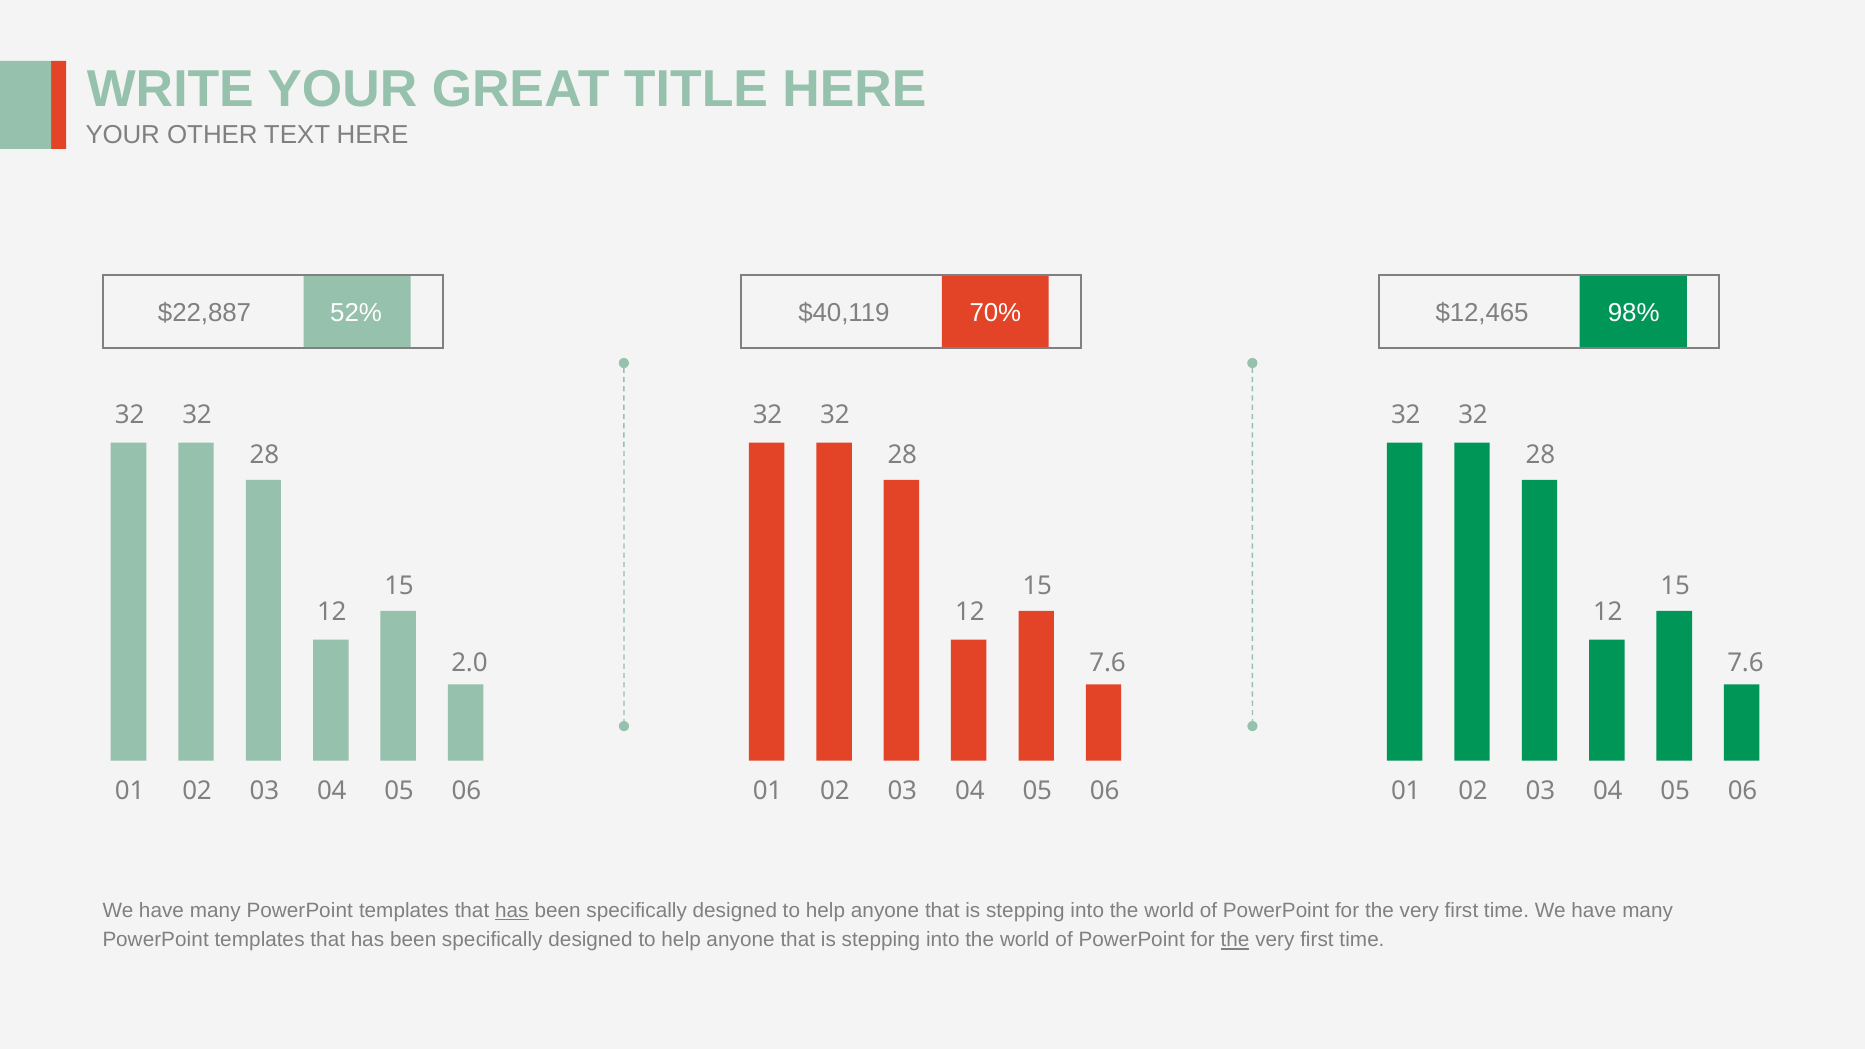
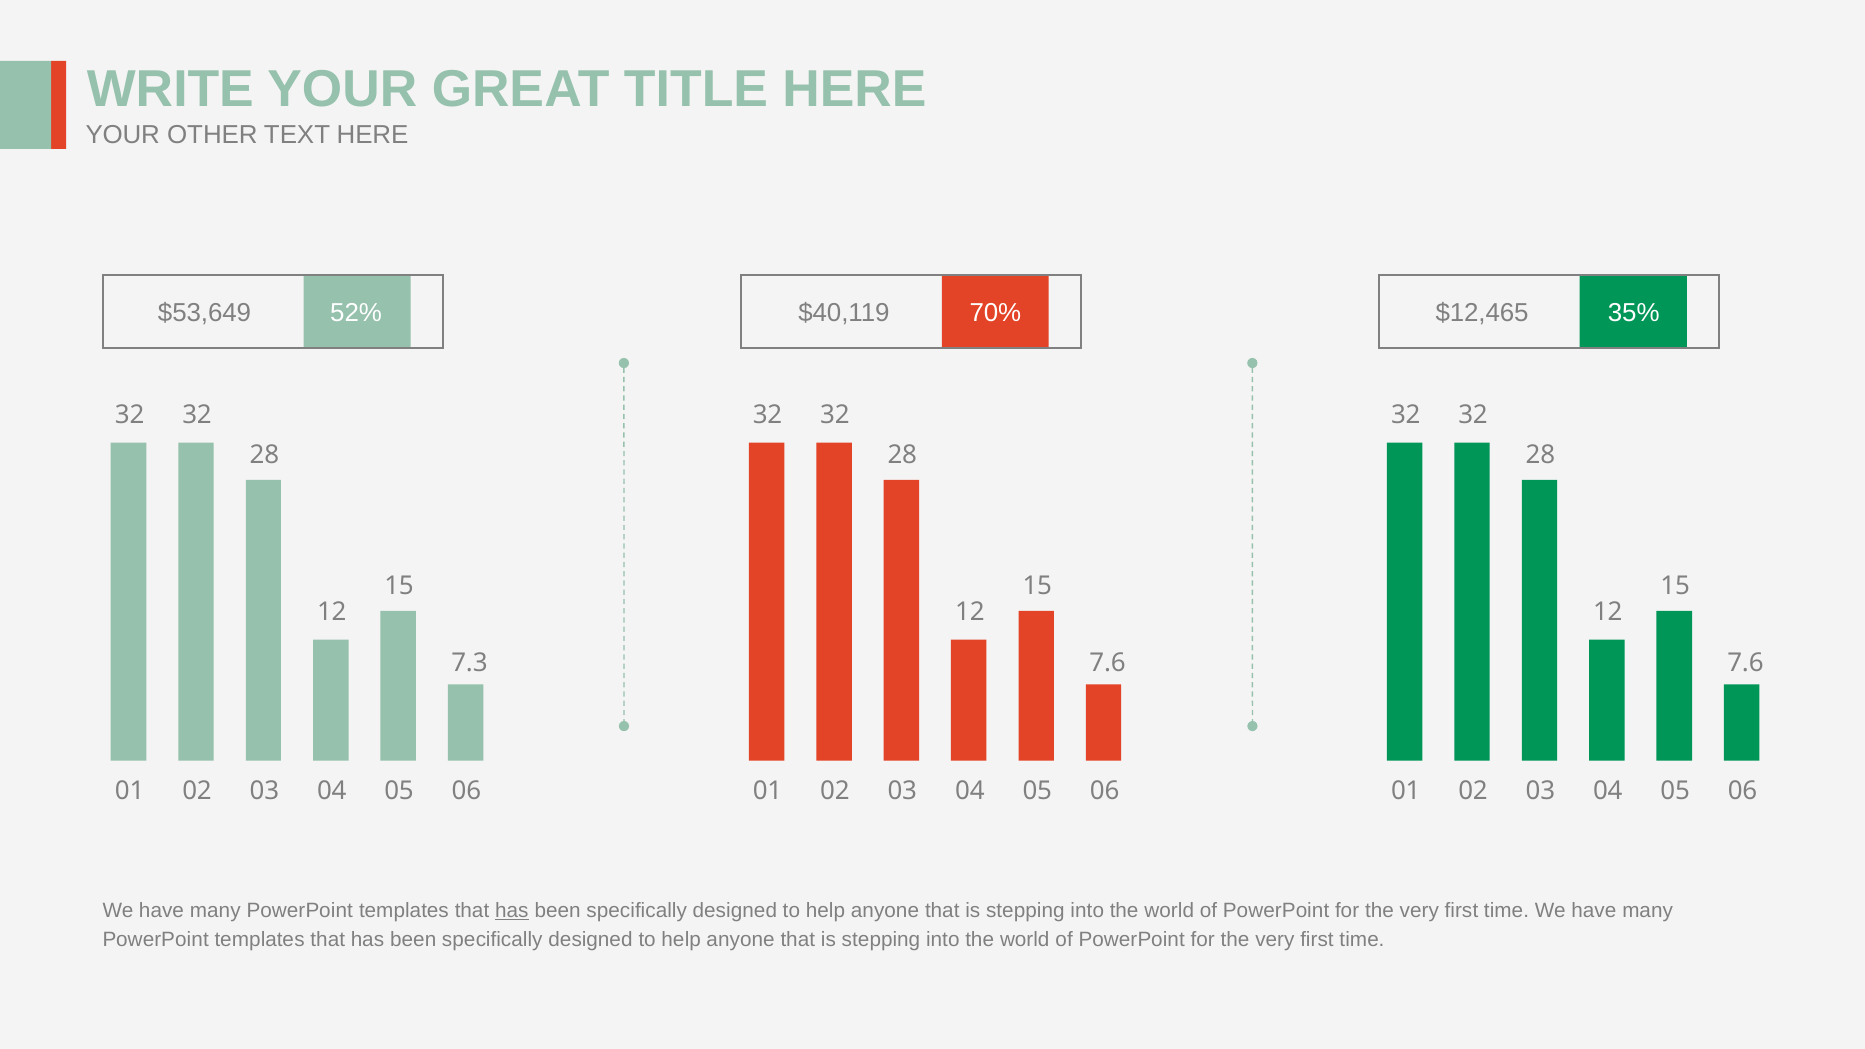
$22,887: $22,887 -> $53,649
98%: 98% -> 35%
2.0: 2.0 -> 7.3
the at (1235, 940) underline: present -> none
